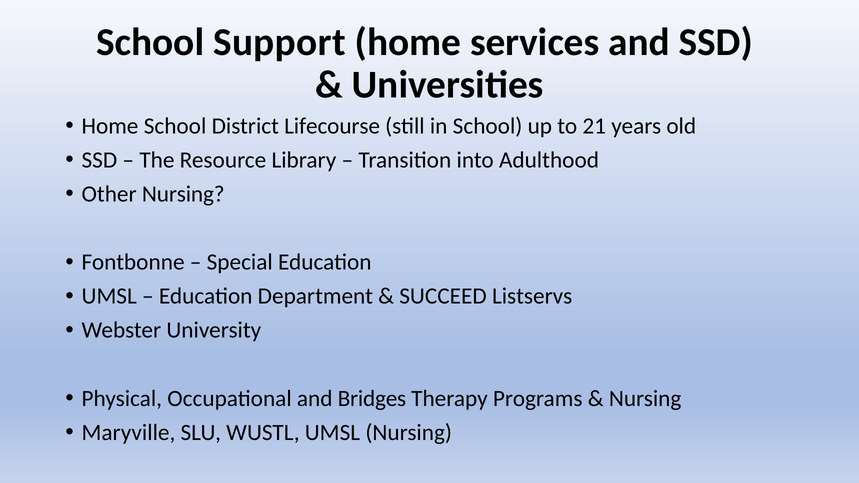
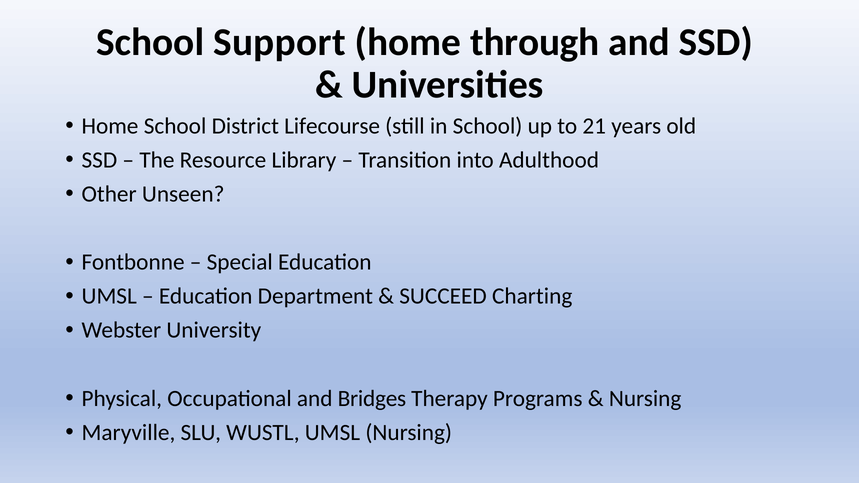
services: services -> through
Other Nursing: Nursing -> Unseen
Listservs: Listservs -> Charting
